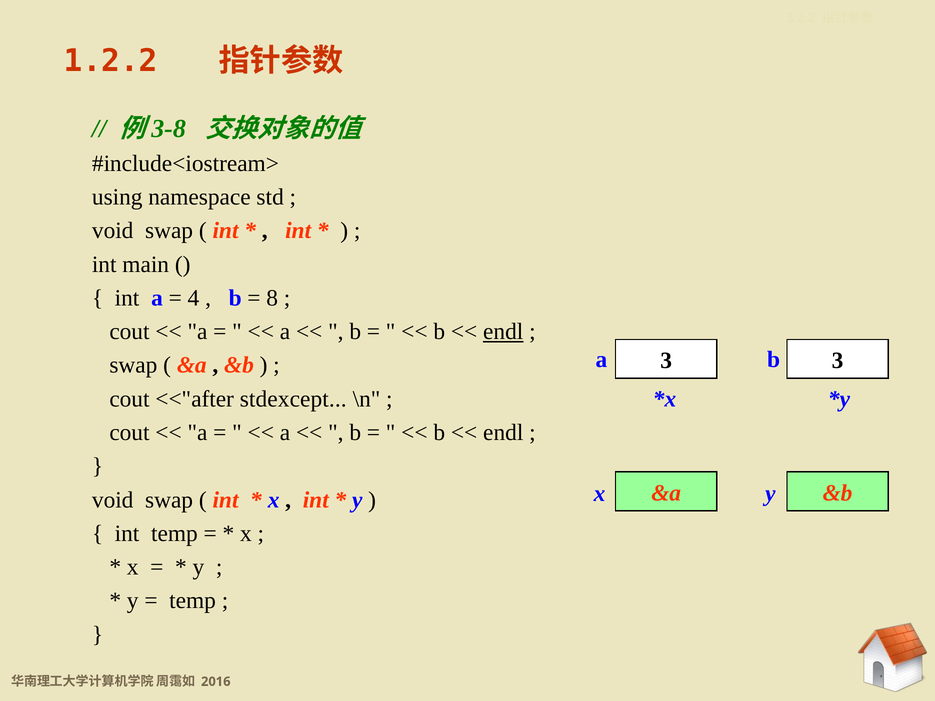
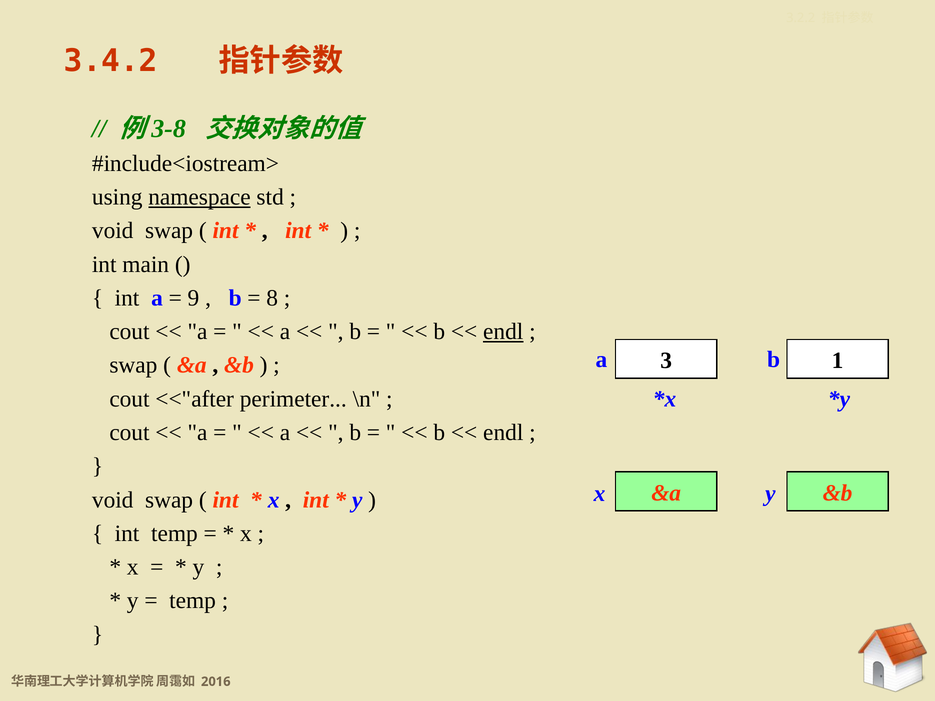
1.2.2: 1.2.2 -> 3.4.2
namespace underline: none -> present
4: 4 -> 9
a 3: 3 -> 1
stdexcept: stdexcept -> perimeter
